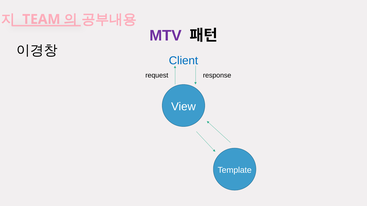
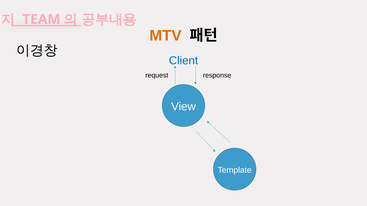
MTV colour: purple -> orange
